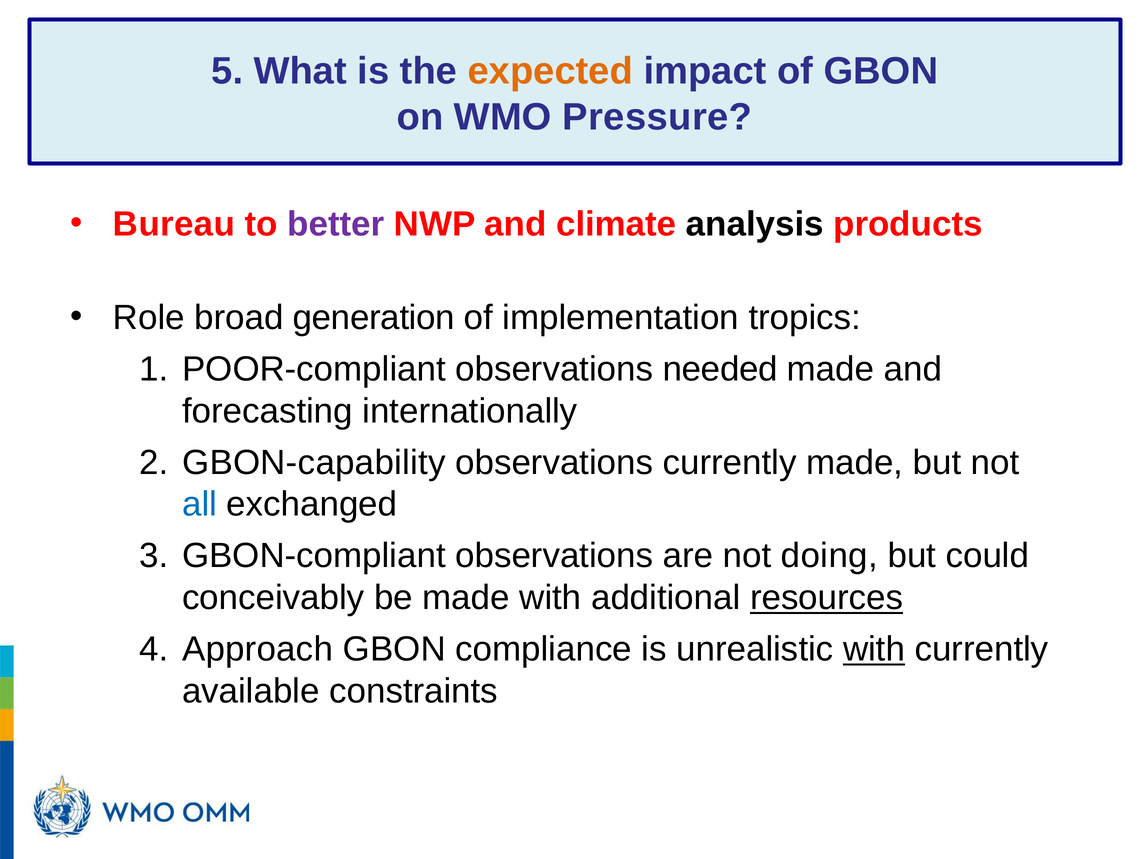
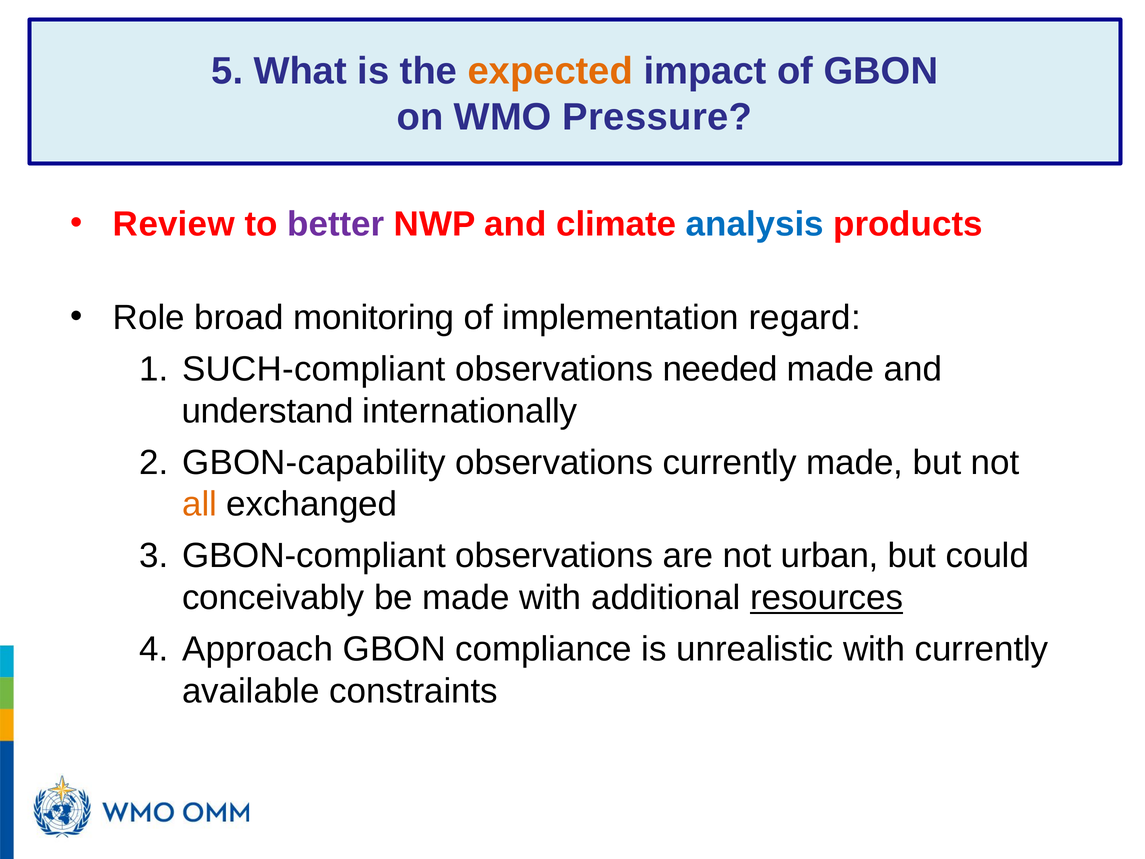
Bureau: Bureau -> Review
analysis colour: black -> blue
generation: generation -> monitoring
tropics: tropics -> regard
POOR-compliant: POOR-compliant -> SUCH-compliant
forecasting: forecasting -> understand
all colour: blue -> orange
doing: doing -> urban
with at (874, 649) underline: present -> none
